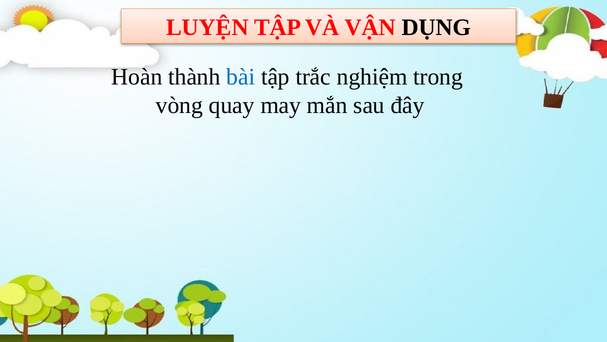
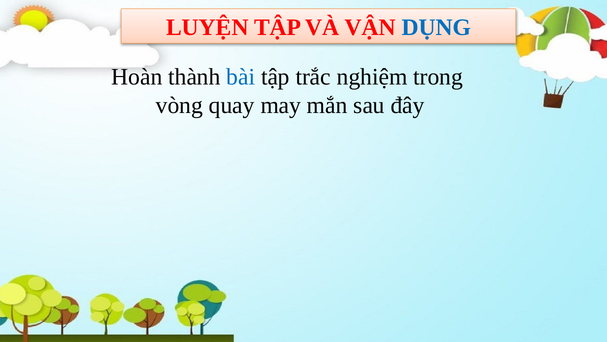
DỤNG colour: black -> blue
